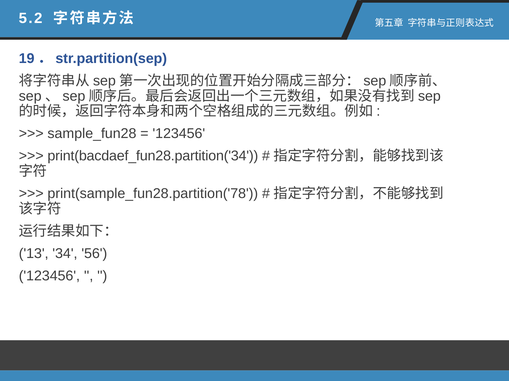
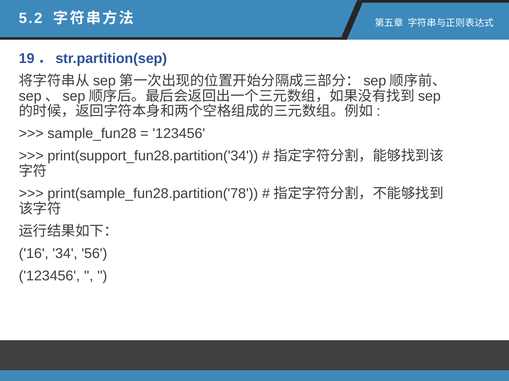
print(bacdaef_fun28.partition('34: print(bacdaef_fun28.partition('34 -> print(support_fun28.partition('34
13: 13 -> 16
